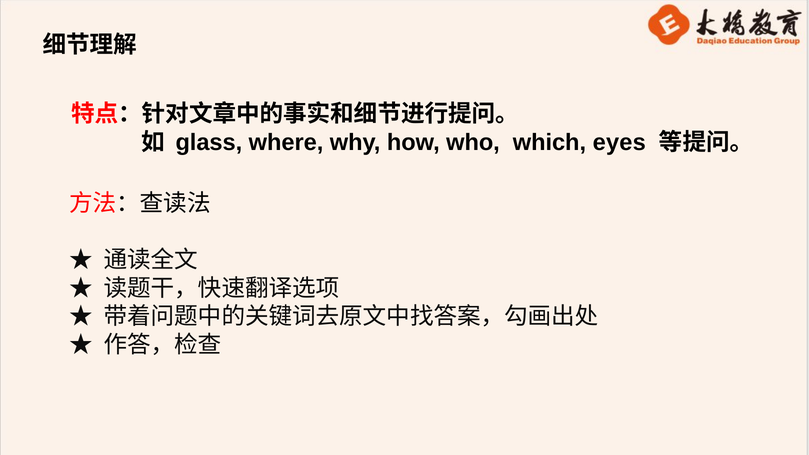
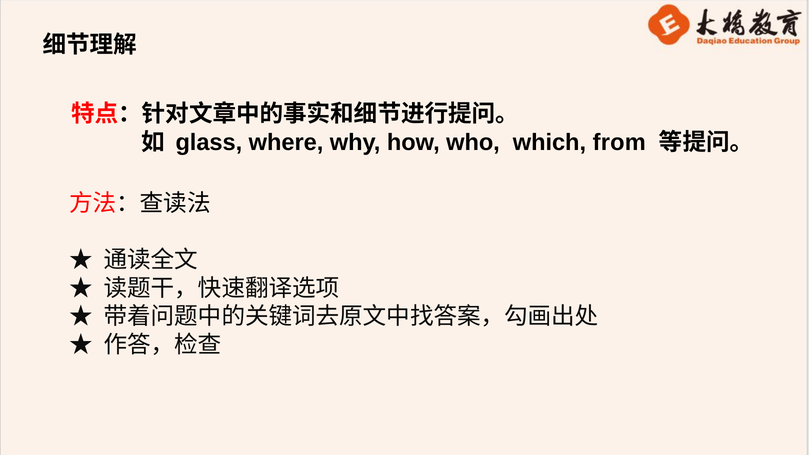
eyes: eyes -> from
